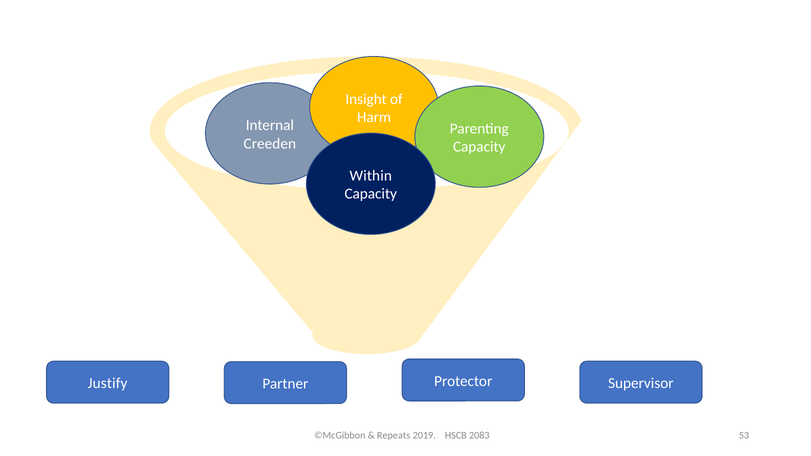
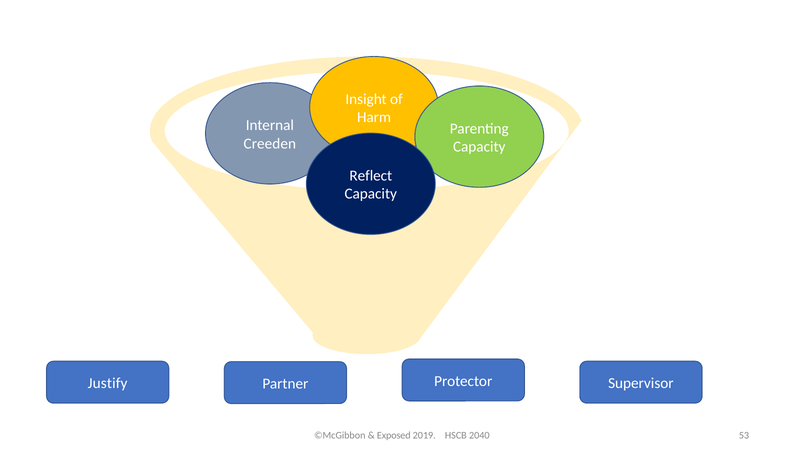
Within: Within -> Reflect
Repeats: Repeats -> Exposed
2083: 2083 -> 2040
